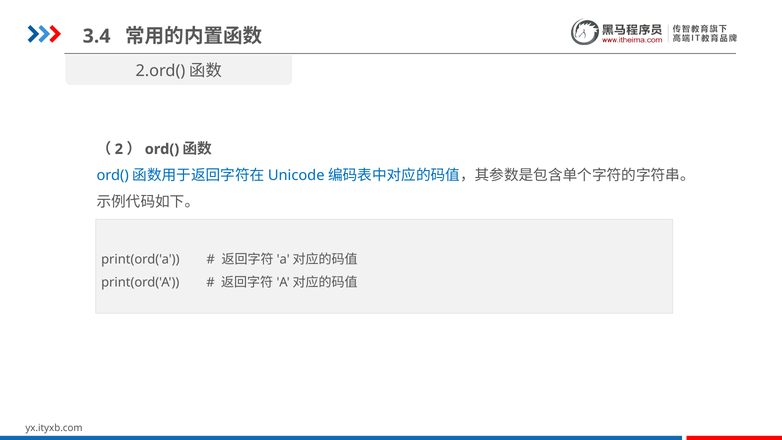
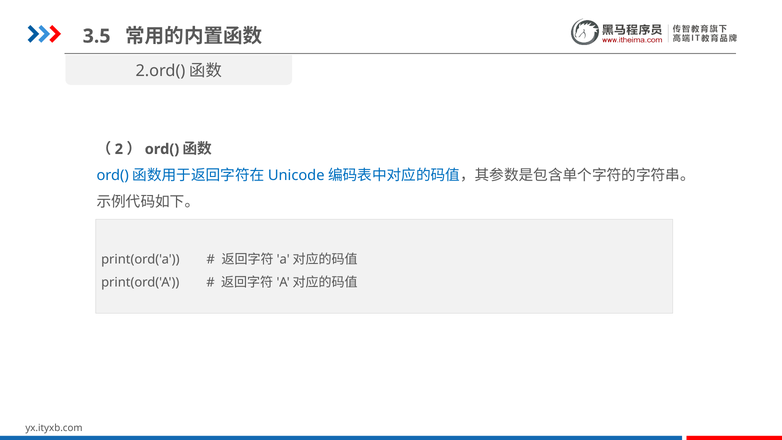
3.4: 3.4 -> 3.5
